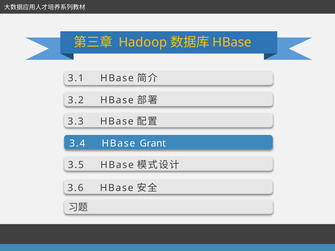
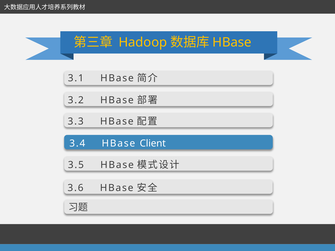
Grant: Grant -> Client
